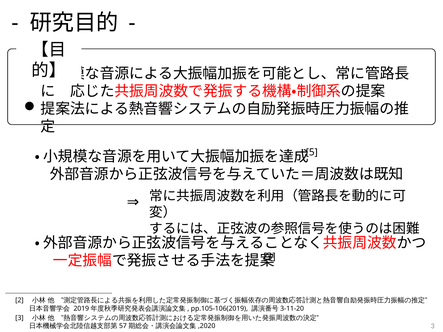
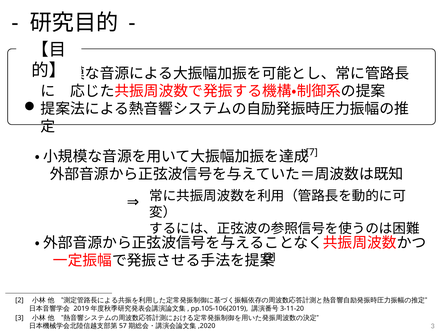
5: 5 -> 7
